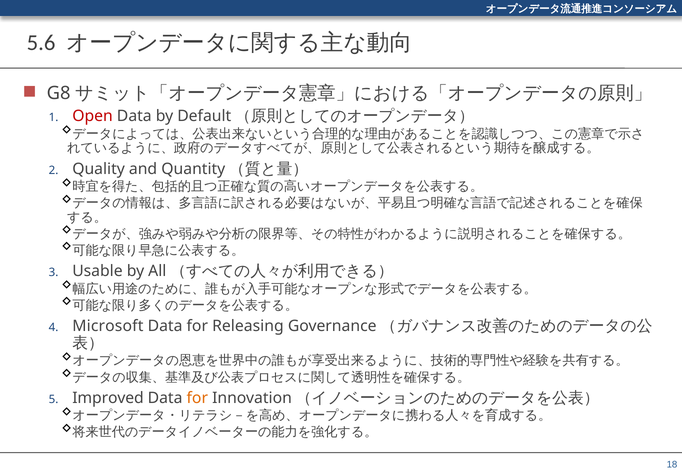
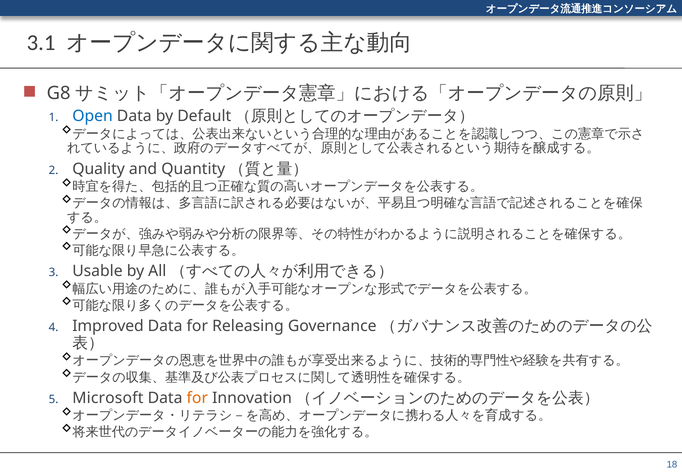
5.6: 5.6 -> 3.1
Open colour: red -> blue
Microsoft: Microsoft -> Improved
Improved: Improved -> Microsoft
